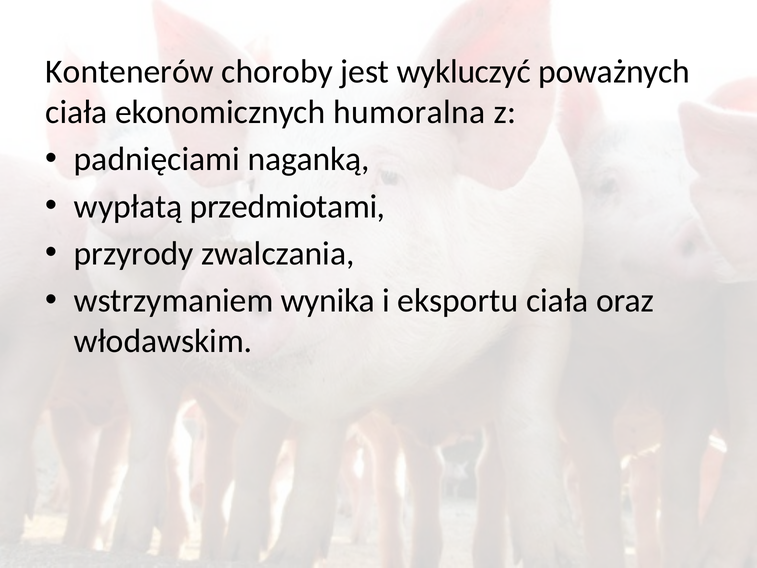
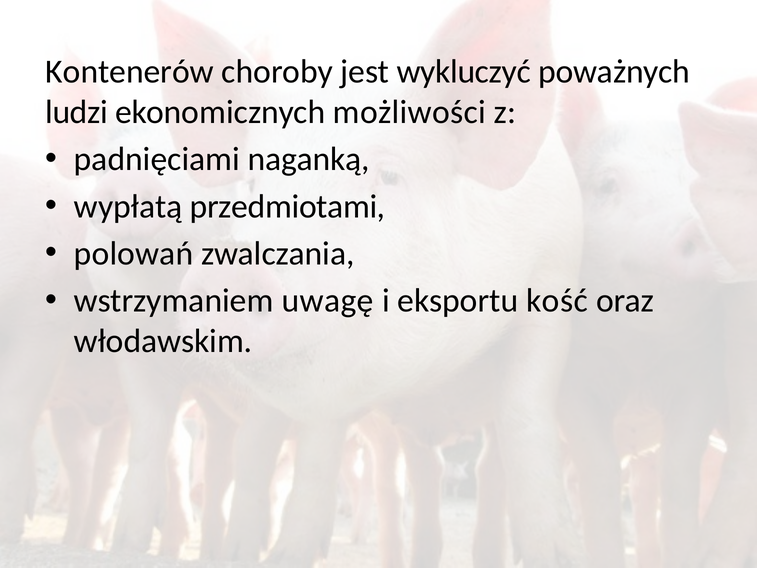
ciała at (76, 112): ciała -> ludzi
humoralna: humoralna -> możliwości
przyrody: przyrody -> polowań
wynika: wynika -> uwagę
eksportu ciała: ciała -> kość
